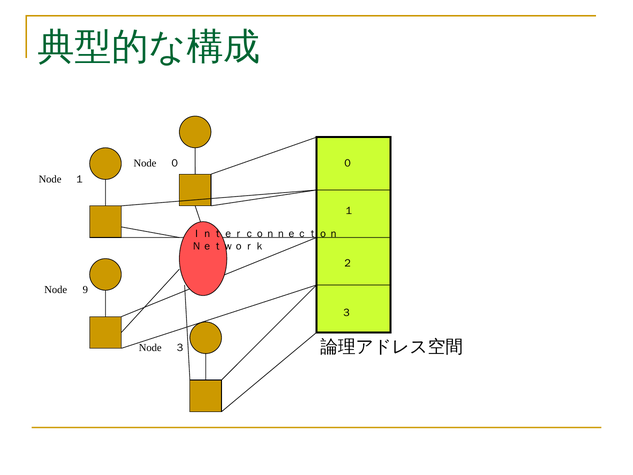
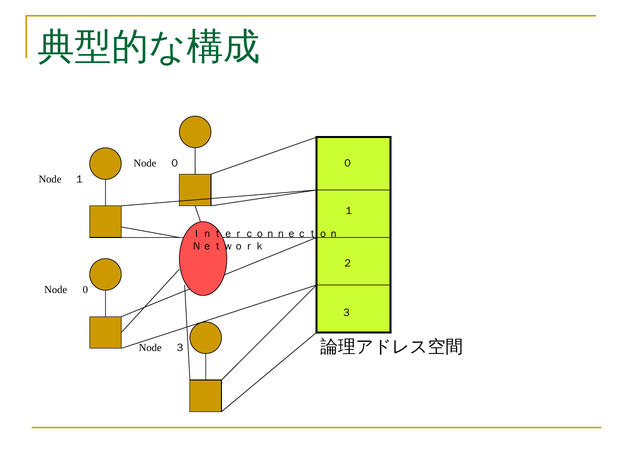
9: 9 -> 0
